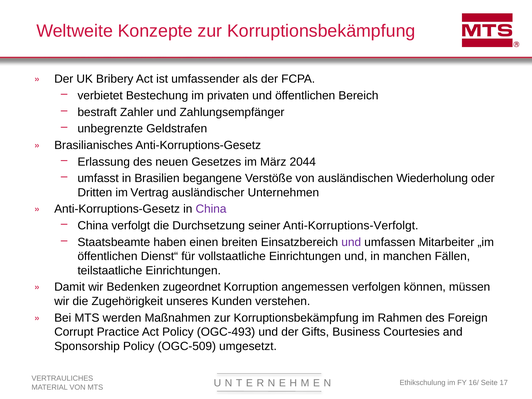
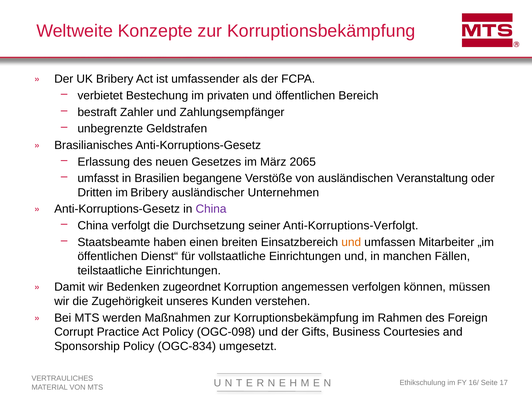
2044: 2044 -> 2065
Wiederholung: Wiederholung -> Veranstaltung
im Vertrag: Vertrag -> Bribery
und at (351, 242) colour: purple -> orange
OGC-493: OGC-493 -> OGC-098
OGC-509: OGC-509 -> OGC-834
